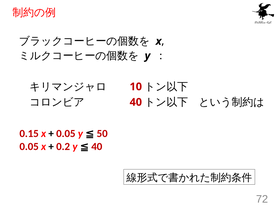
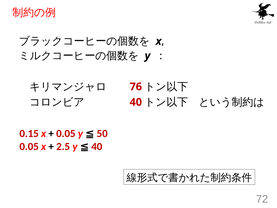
10: 10 -> 76
0.2: 0.2 -> 2.5
